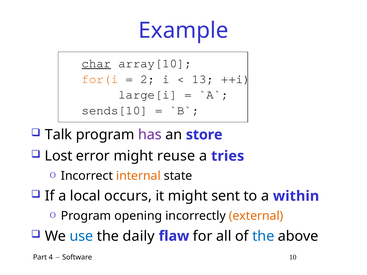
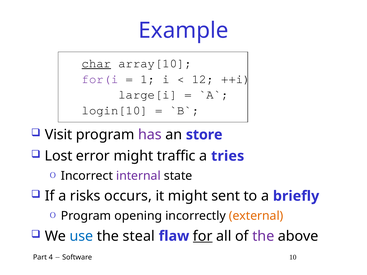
for(i colour: orange -> purple
2: 2 -> 1
13: 13 -> 12
sends[10: sends[10 -> login[10
Talk: Talk -> Visit
reuse: reuse -> traffic
internal colour: orange -> purple
local: local -> risks
within: within -> briefly
daily: daily -> steal
for underline: none -> present
the at (263, 236) colour: blue -> purple
